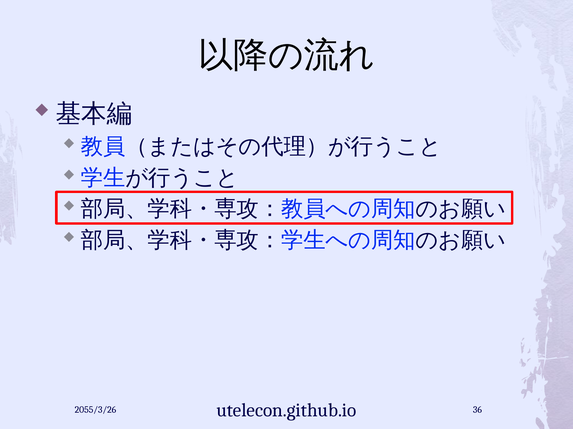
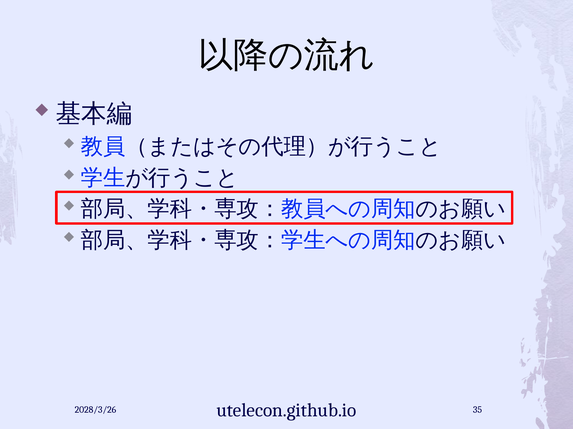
2055/3/26: 2055/3/26 -> 2028/3/26
36: 36 -> 35
